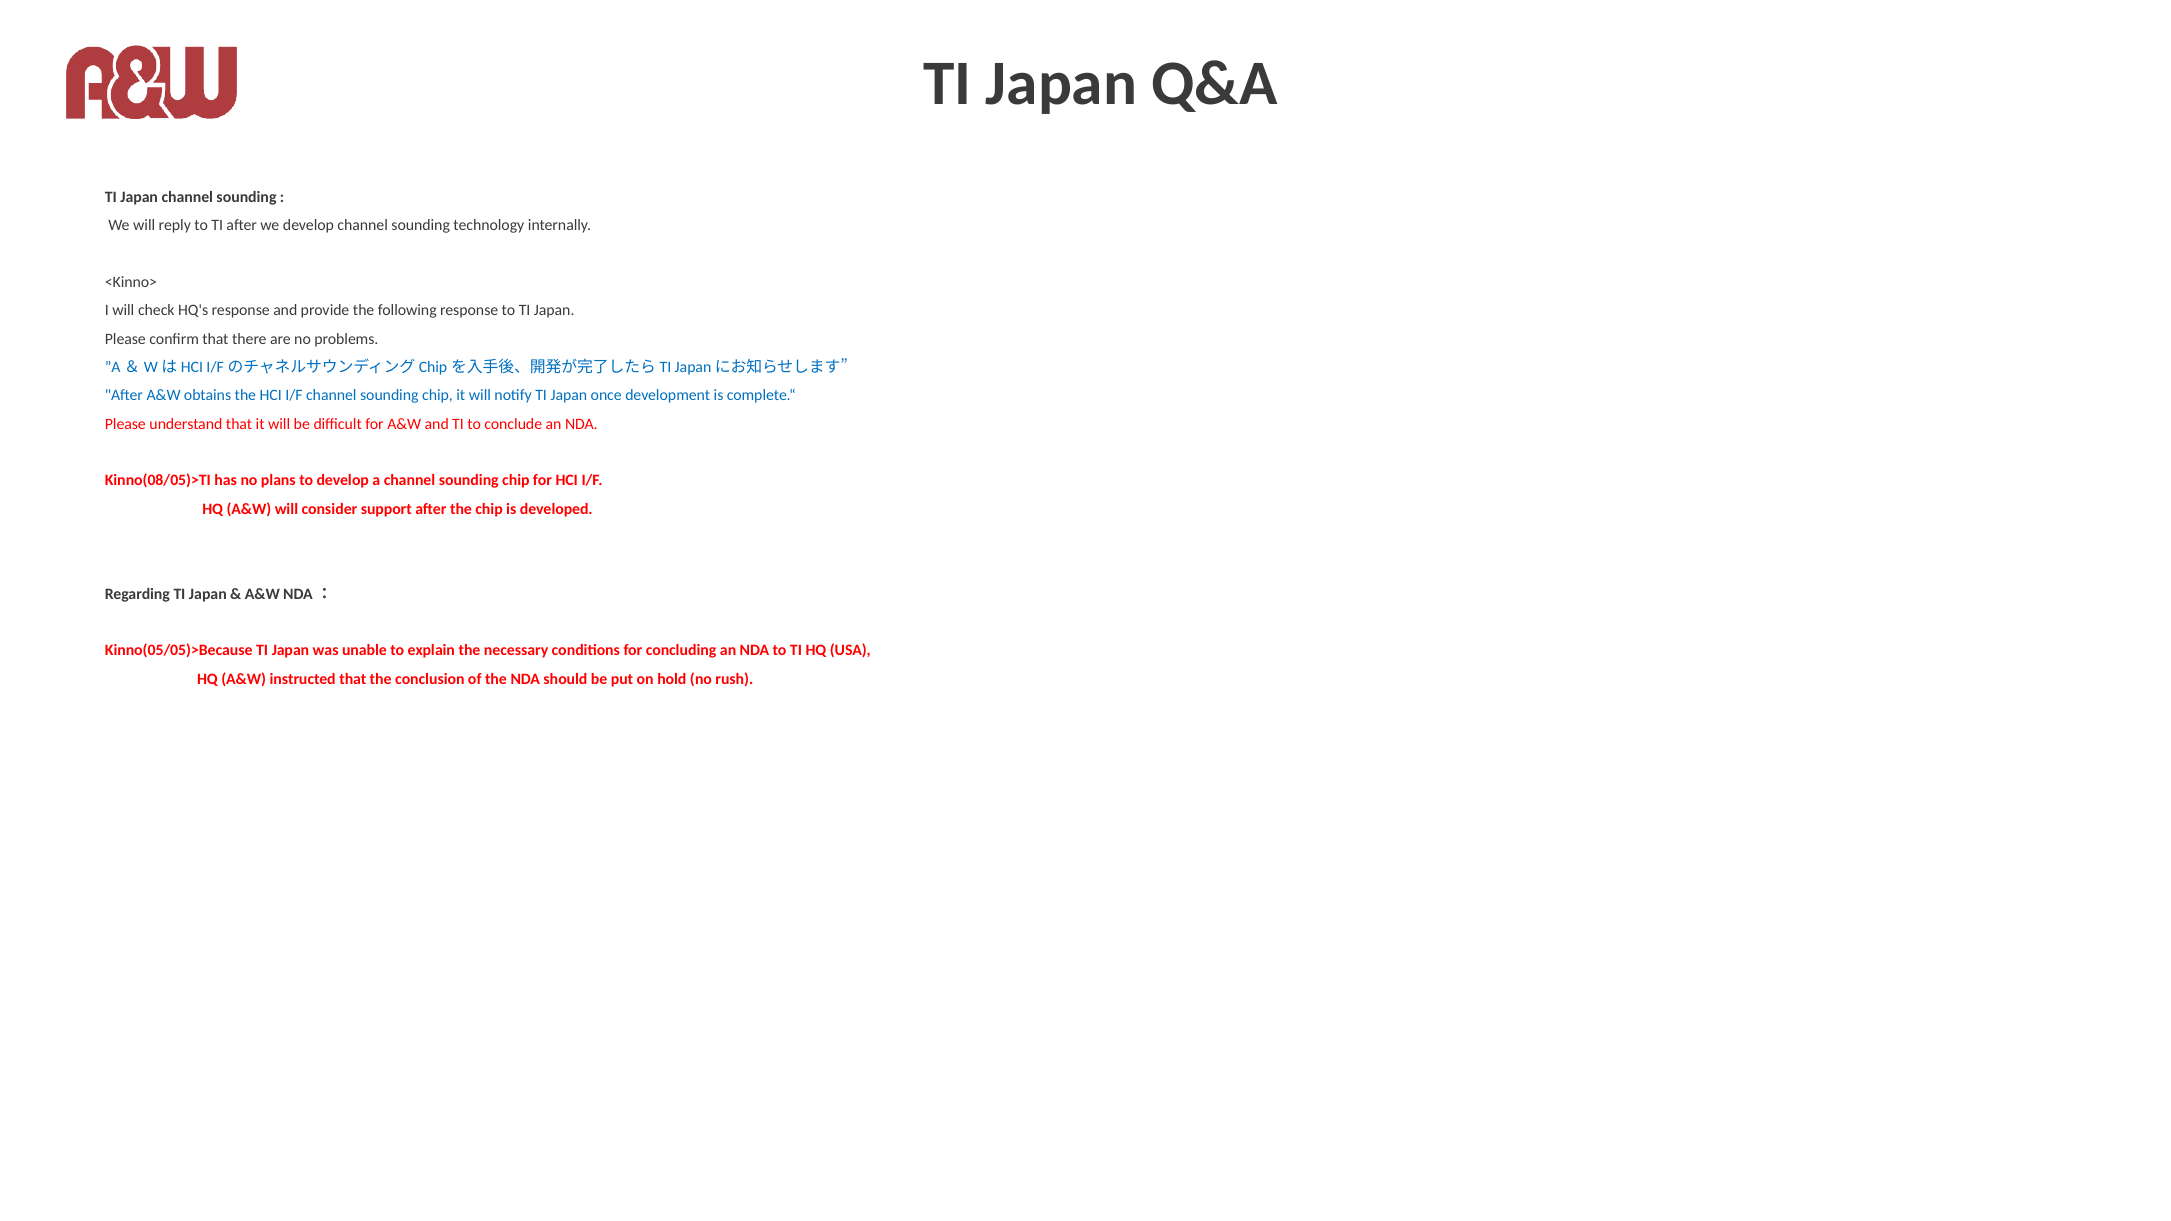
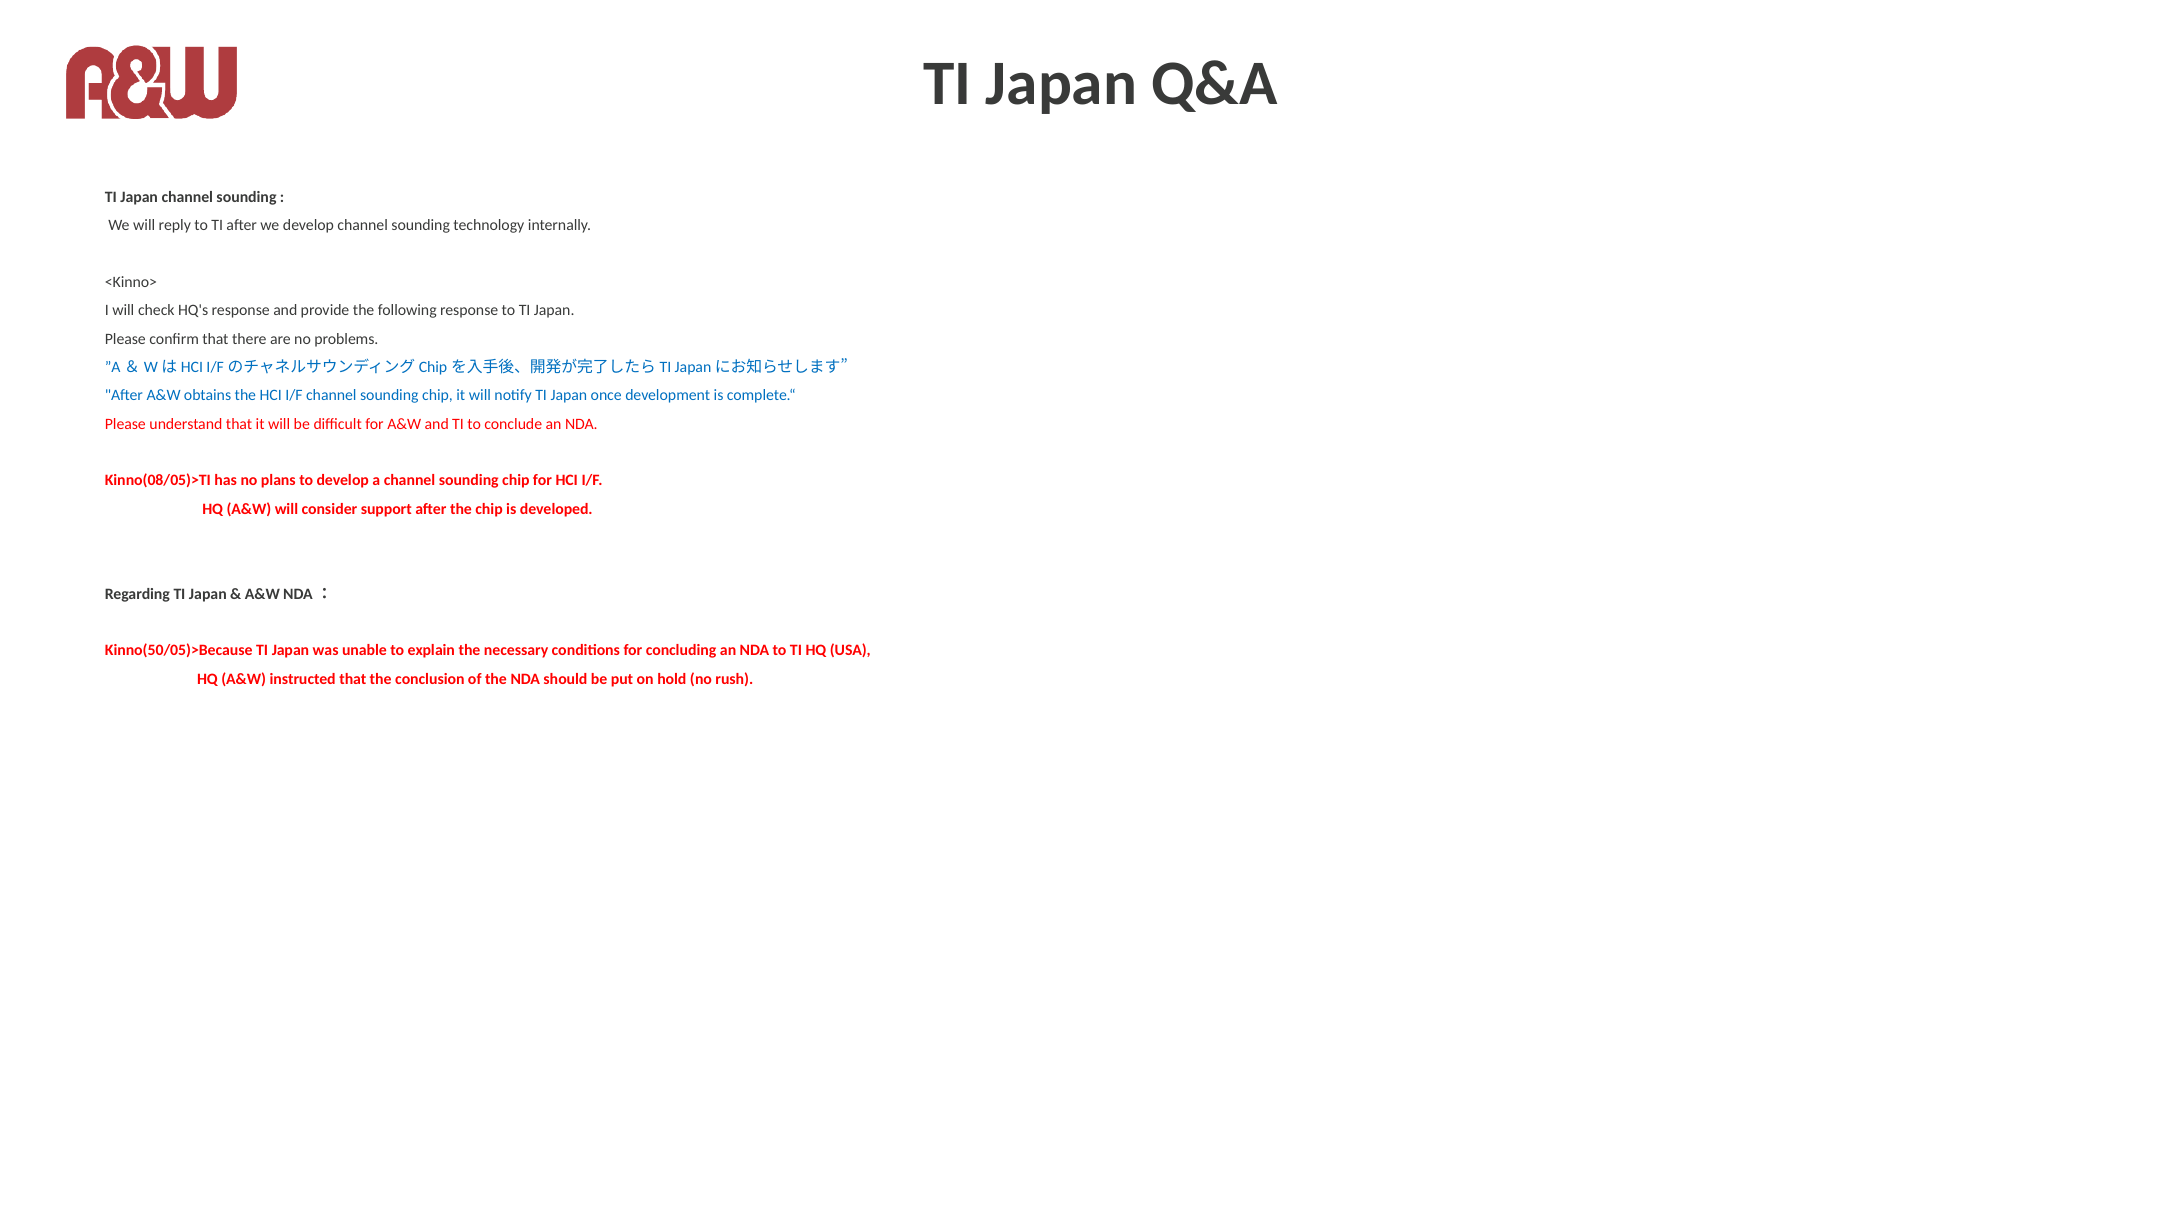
Kinno(05/05)>Because: Kinno(05/05)>Because -> Kinno(50/05)>Because
